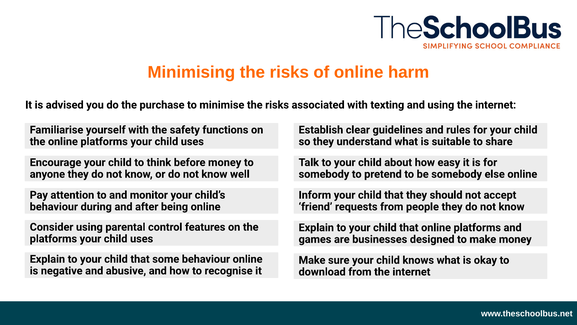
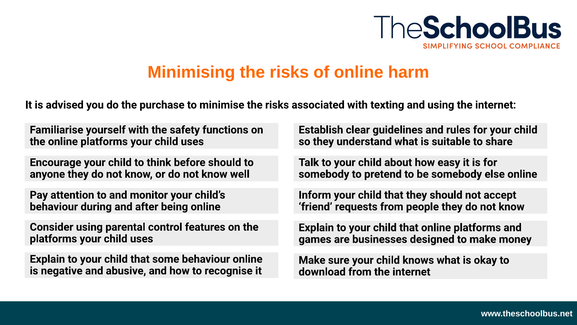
before money: money -> should
